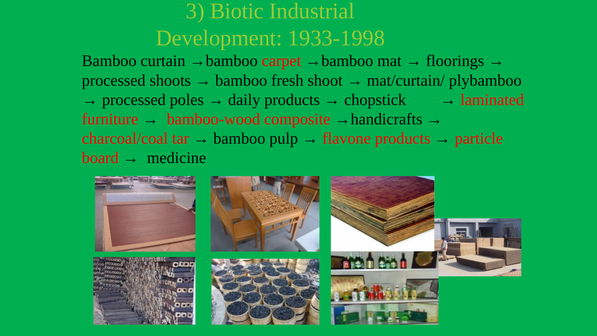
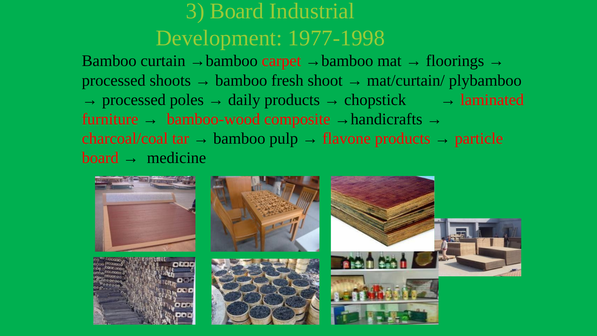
3 Biotic: Biotic -> Board
1933-1998: 1933-1998 -> 1977-1998
